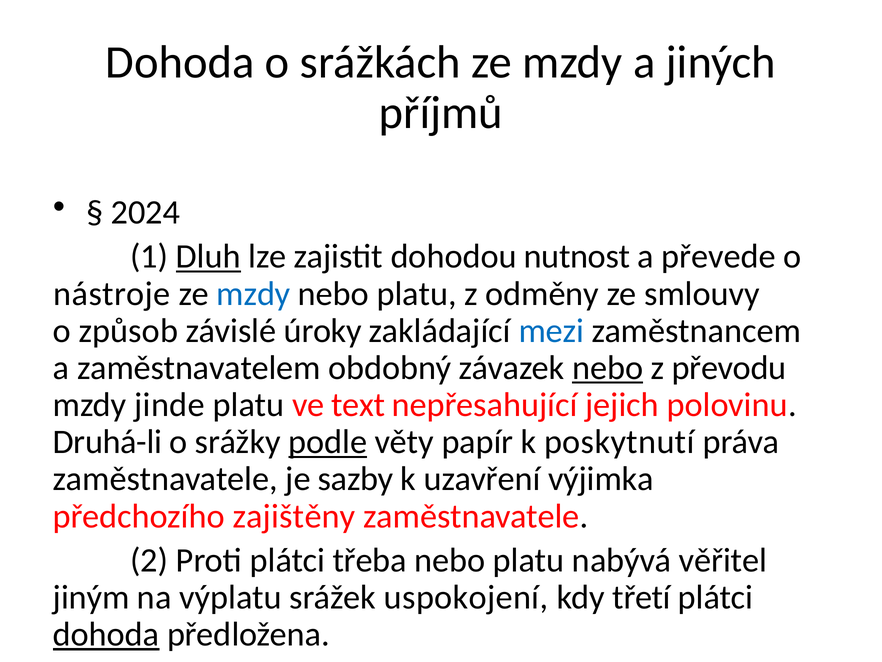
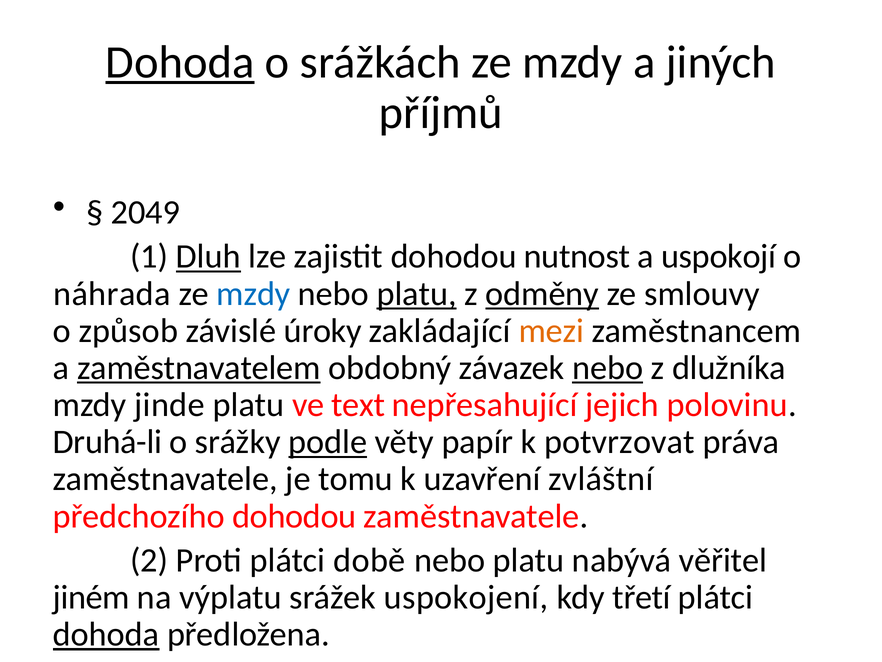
Dohoda at (180, 63) underline: none -> present
2024: 2024 -> 2049
převede: převede -> uspokojí
nástroje: nástroje -> náhrada
platu at (417, 294) underline: none -> present
odměny underline: none -> present
mezi colour: blue -> orange
zaměstnavatelem underline: none -> present
převodu: převodu -> dlužníka
poskytnutí: poskytnutí -> potvrzovat
sazby: sazby -> tomu
výjimka: výjimka -> zvláštní
předchozího zajištěny: zajištěny -> dohodou
třeba: třeba -> době
jiným: jiným -> jiném
